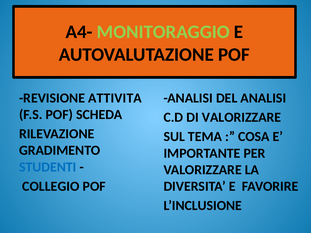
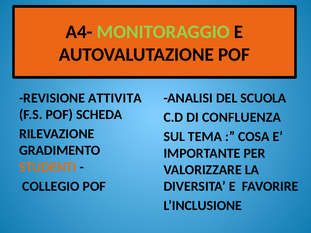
DEL ANALISI: ANALISI -> SCUOLA
DI VALORIZZARE: VALORIZZARE -> CONFLUENZA
STUDENTI colour: blue -> orange
